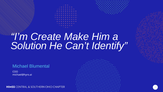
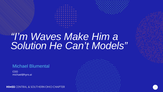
Create: Create -> Waves
Identify: Identify -> Models
